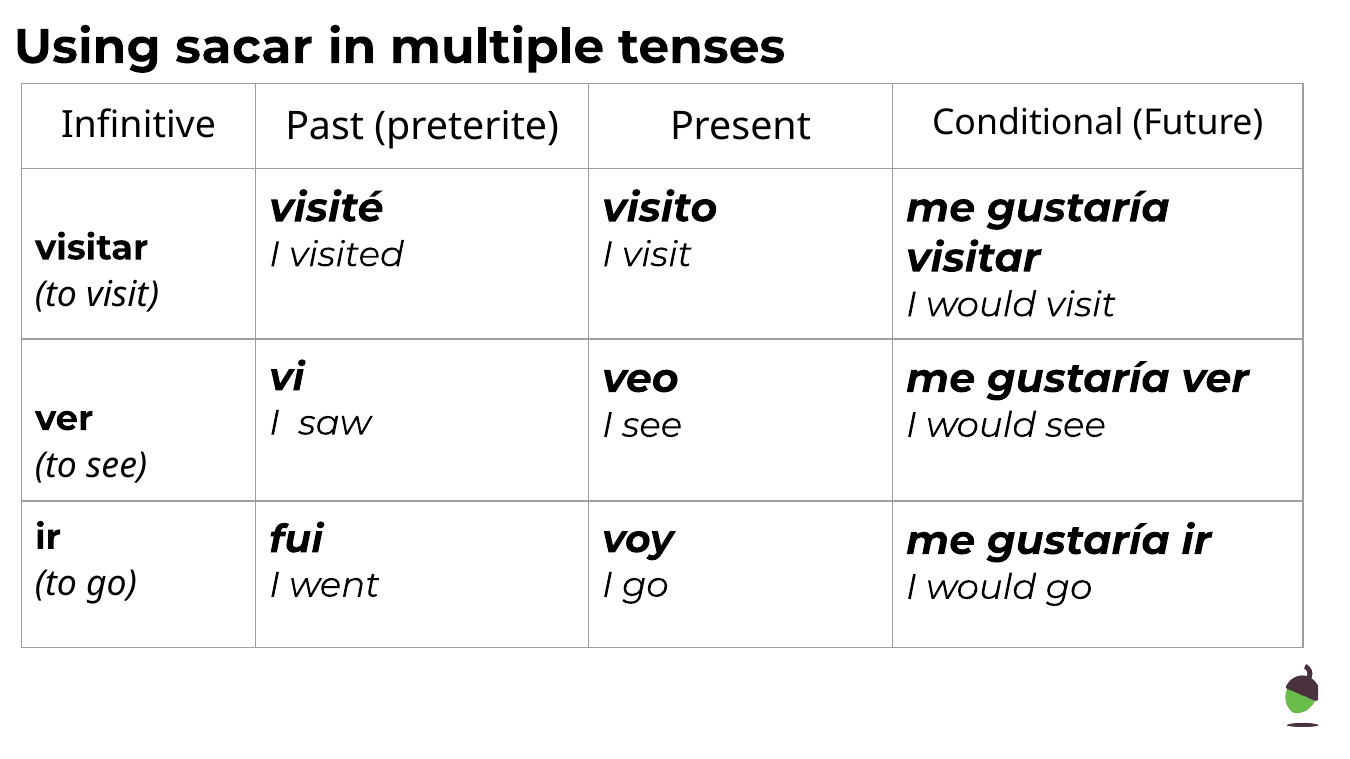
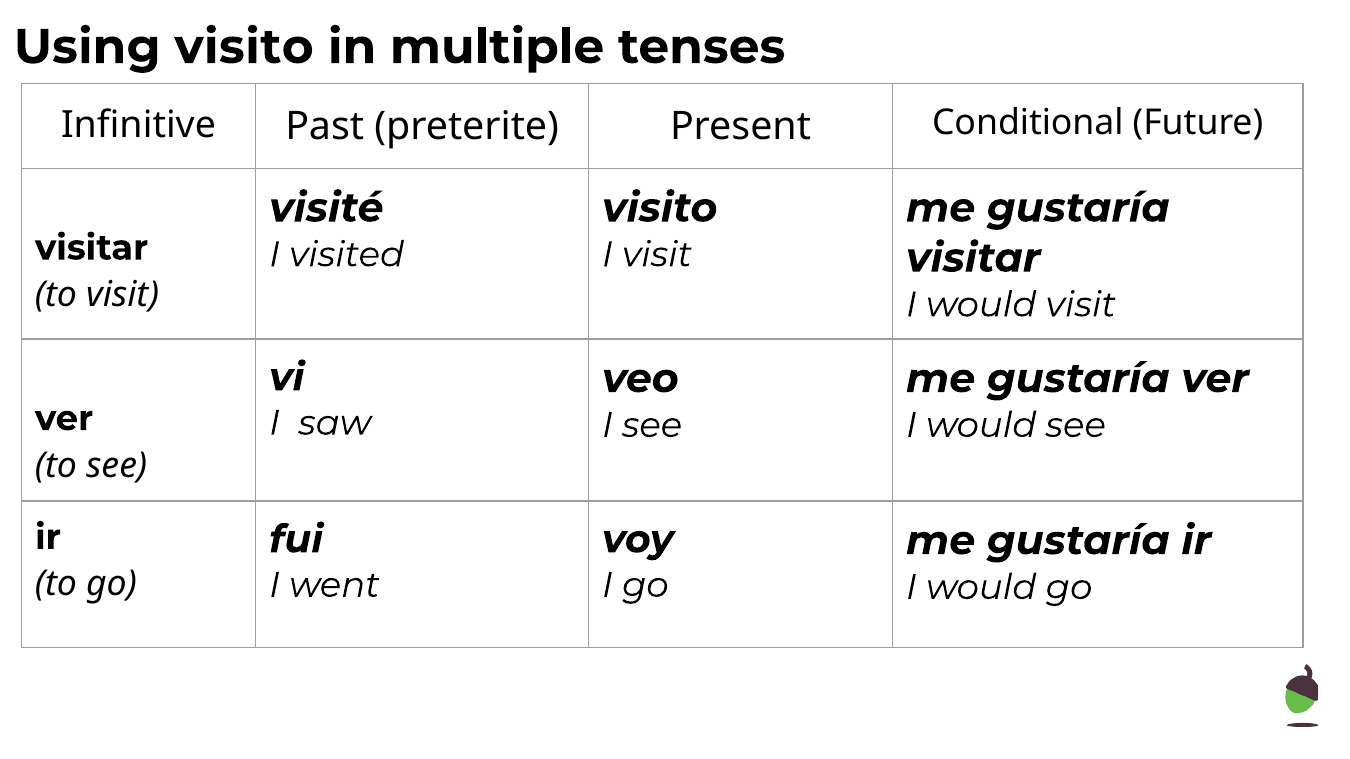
Using sacar: sacar -> visito
